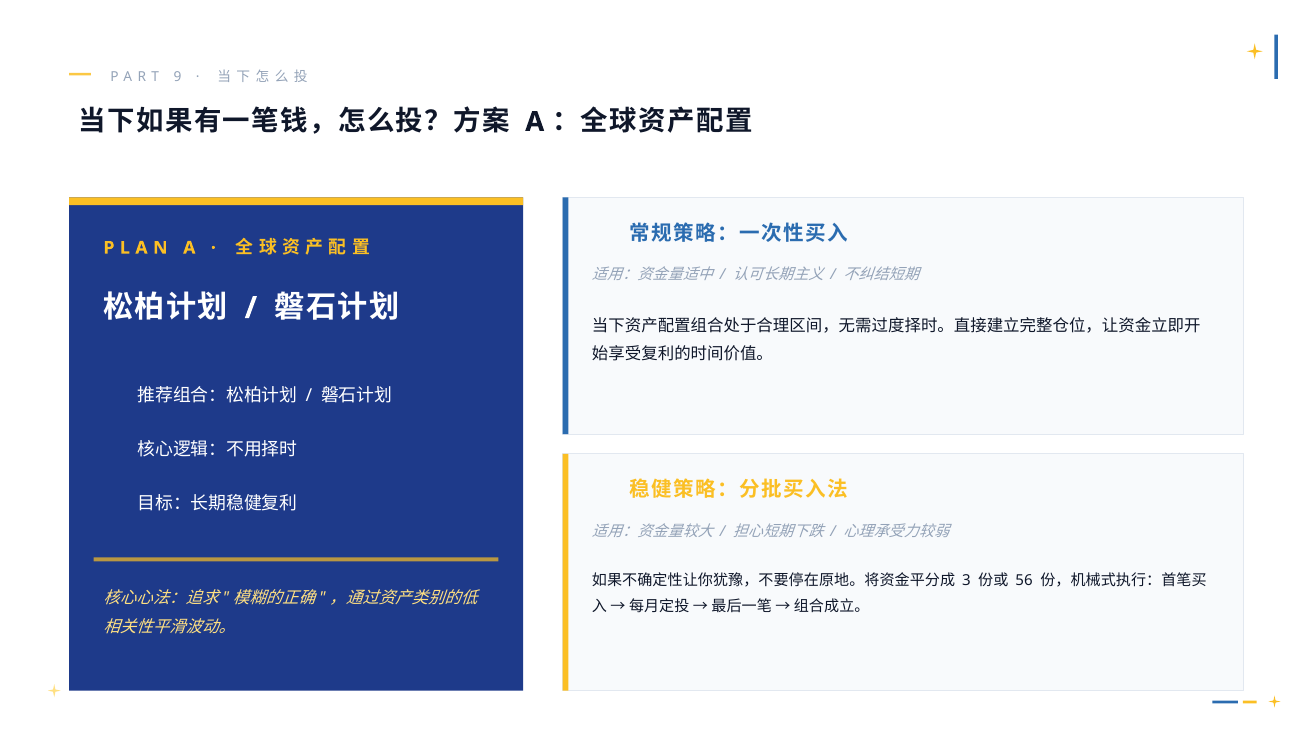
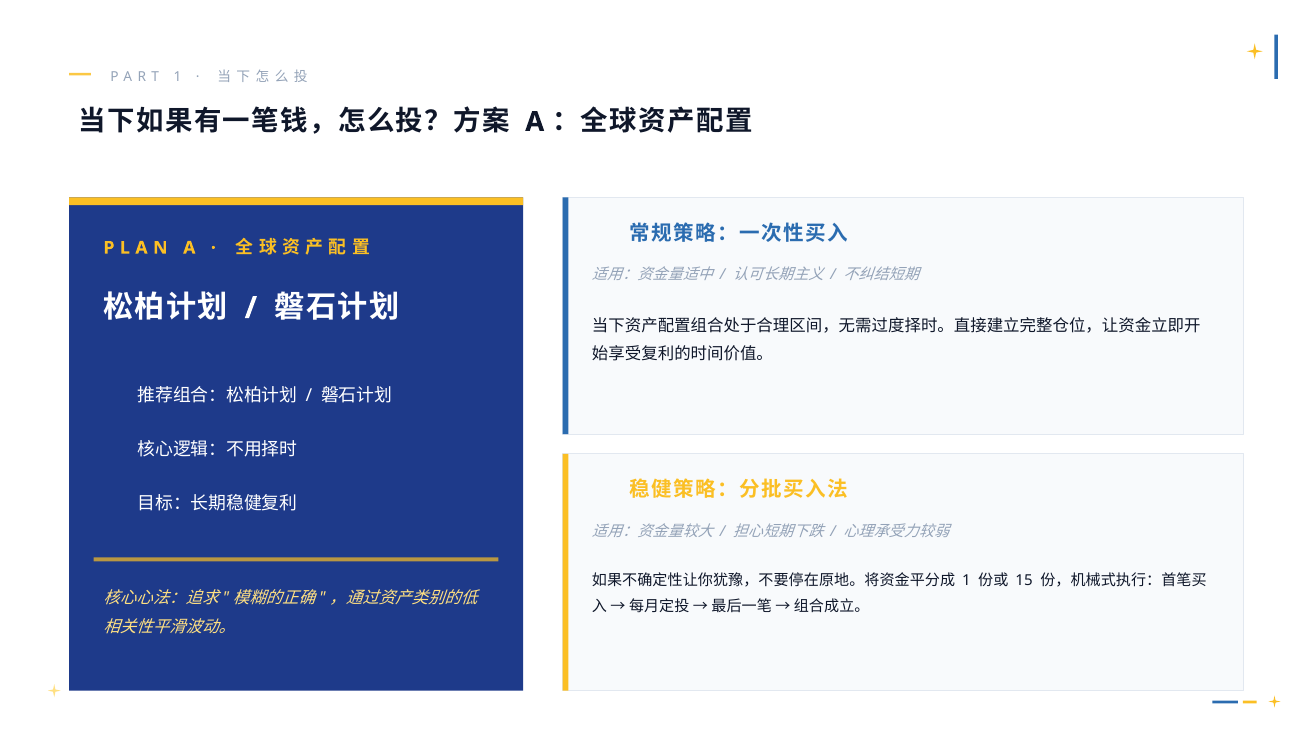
9 at (177, 77): 9 -> 1
3 at (966, 581): 3 -> 1
56: 56 -> 15
